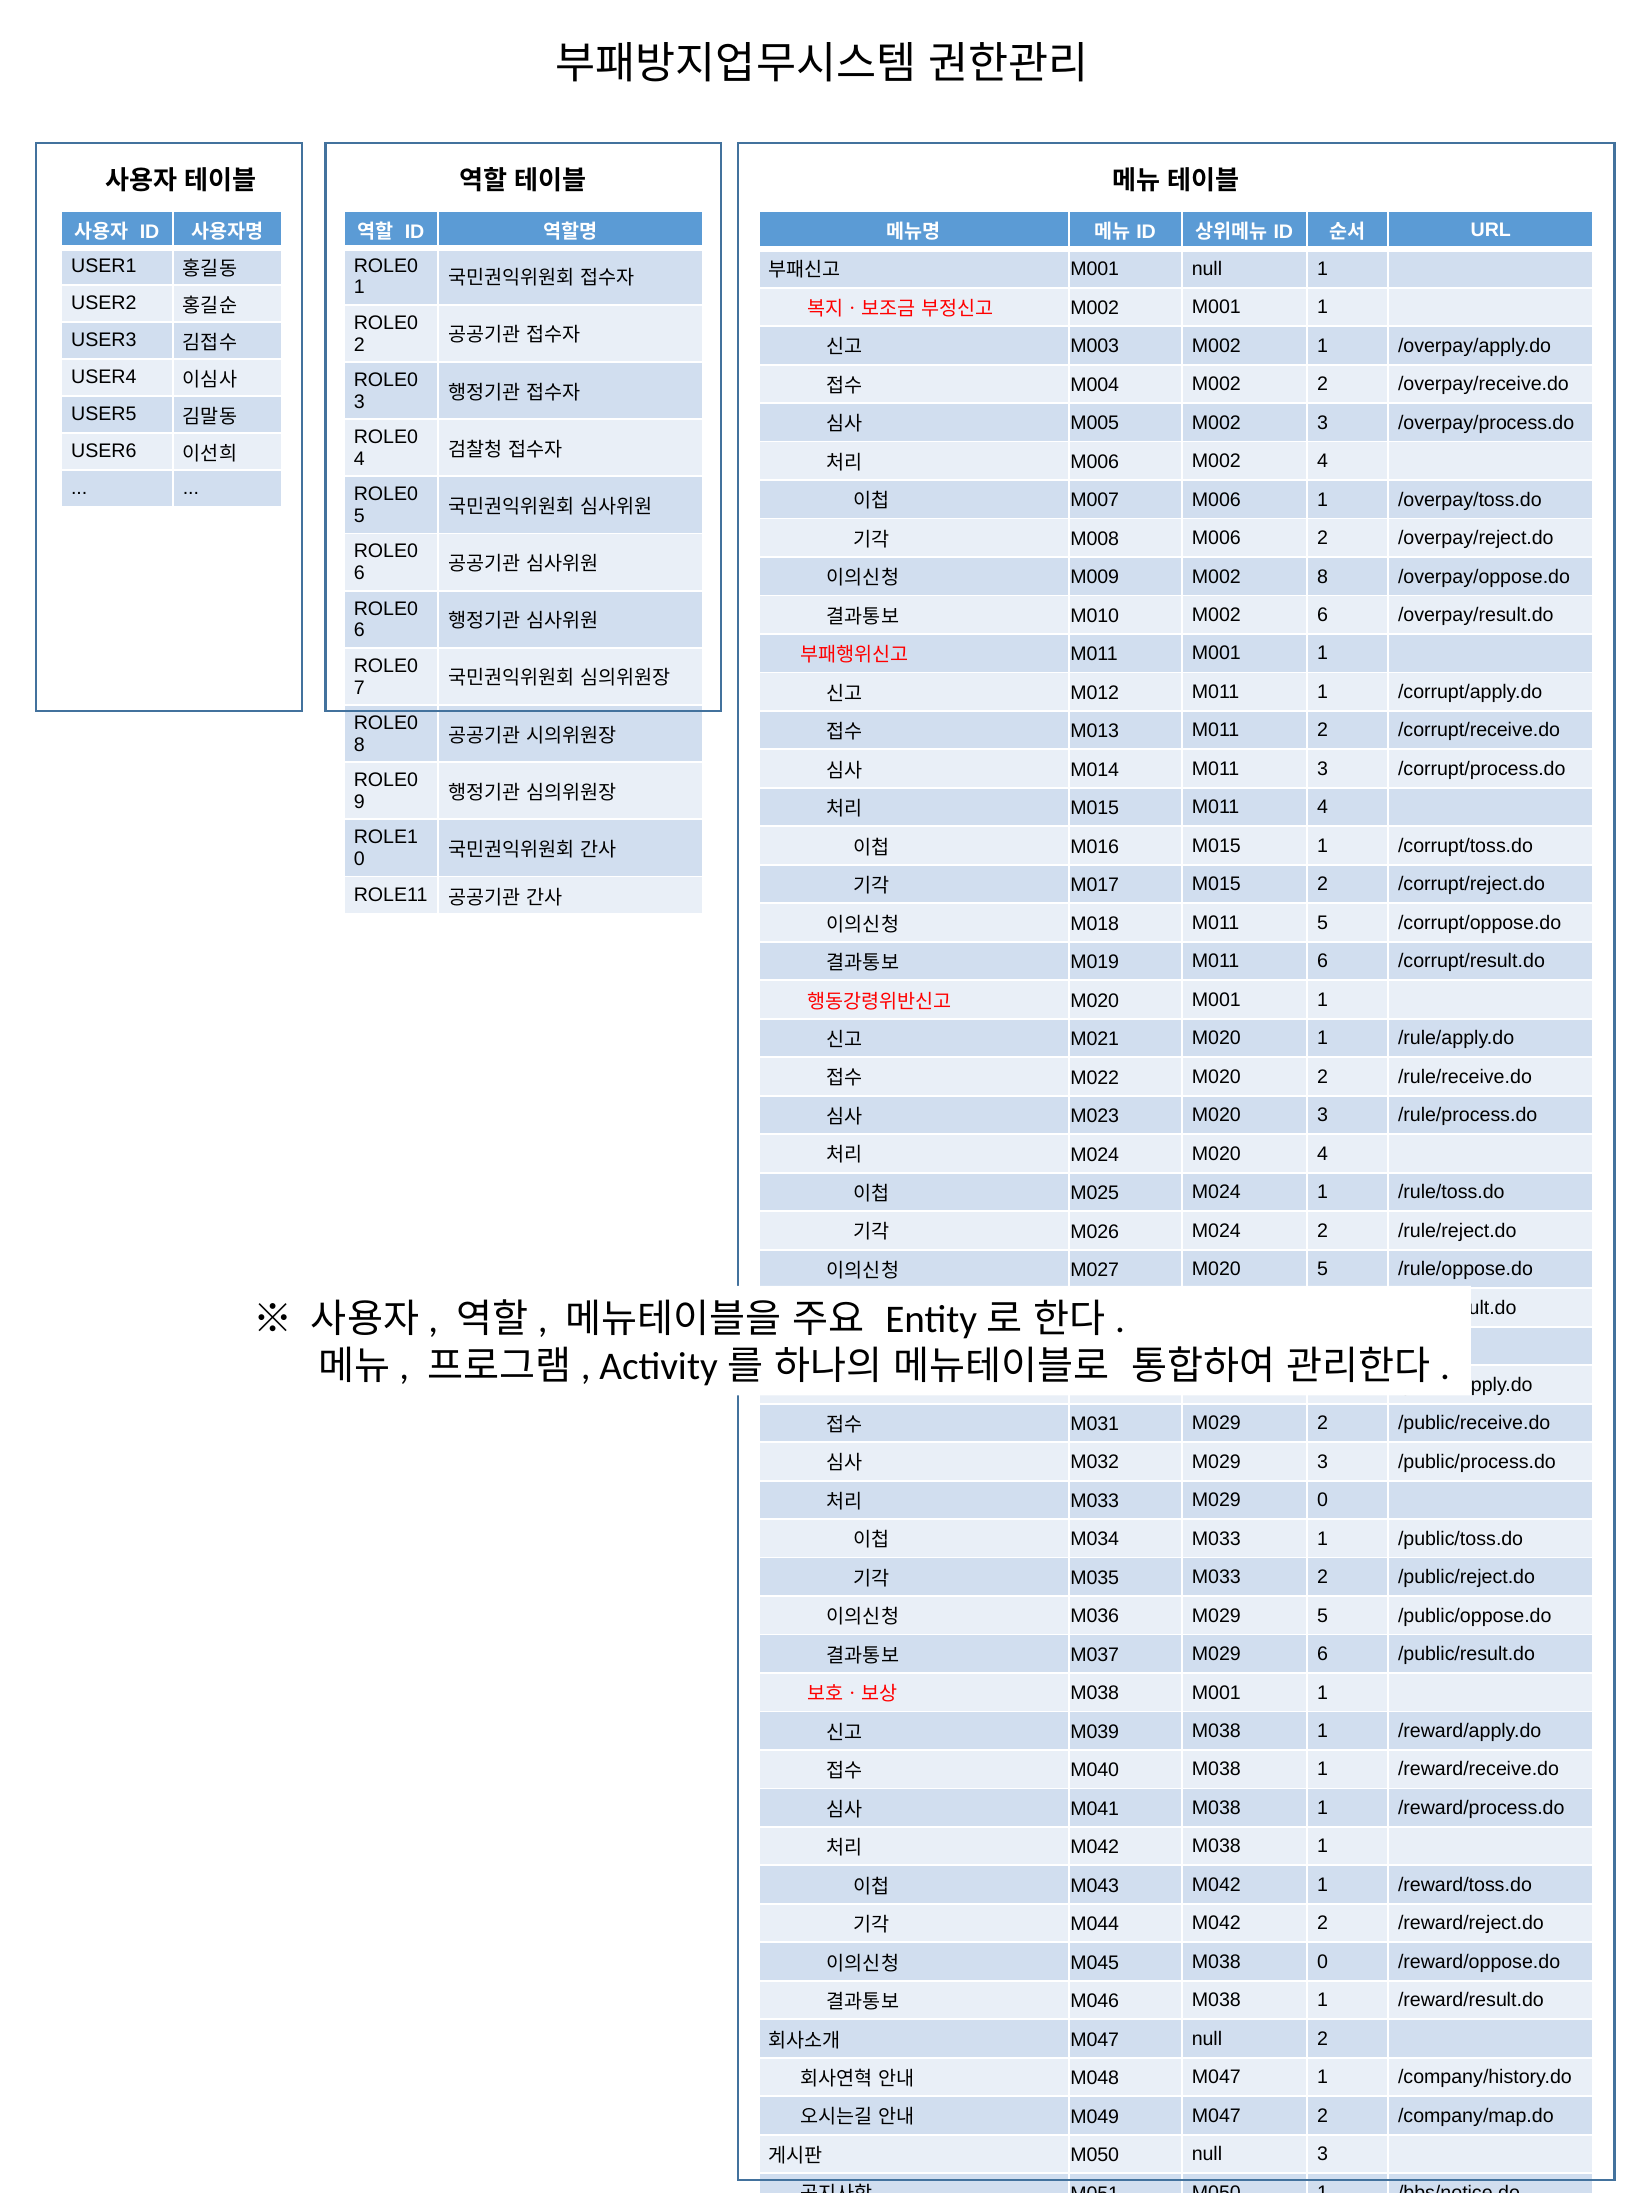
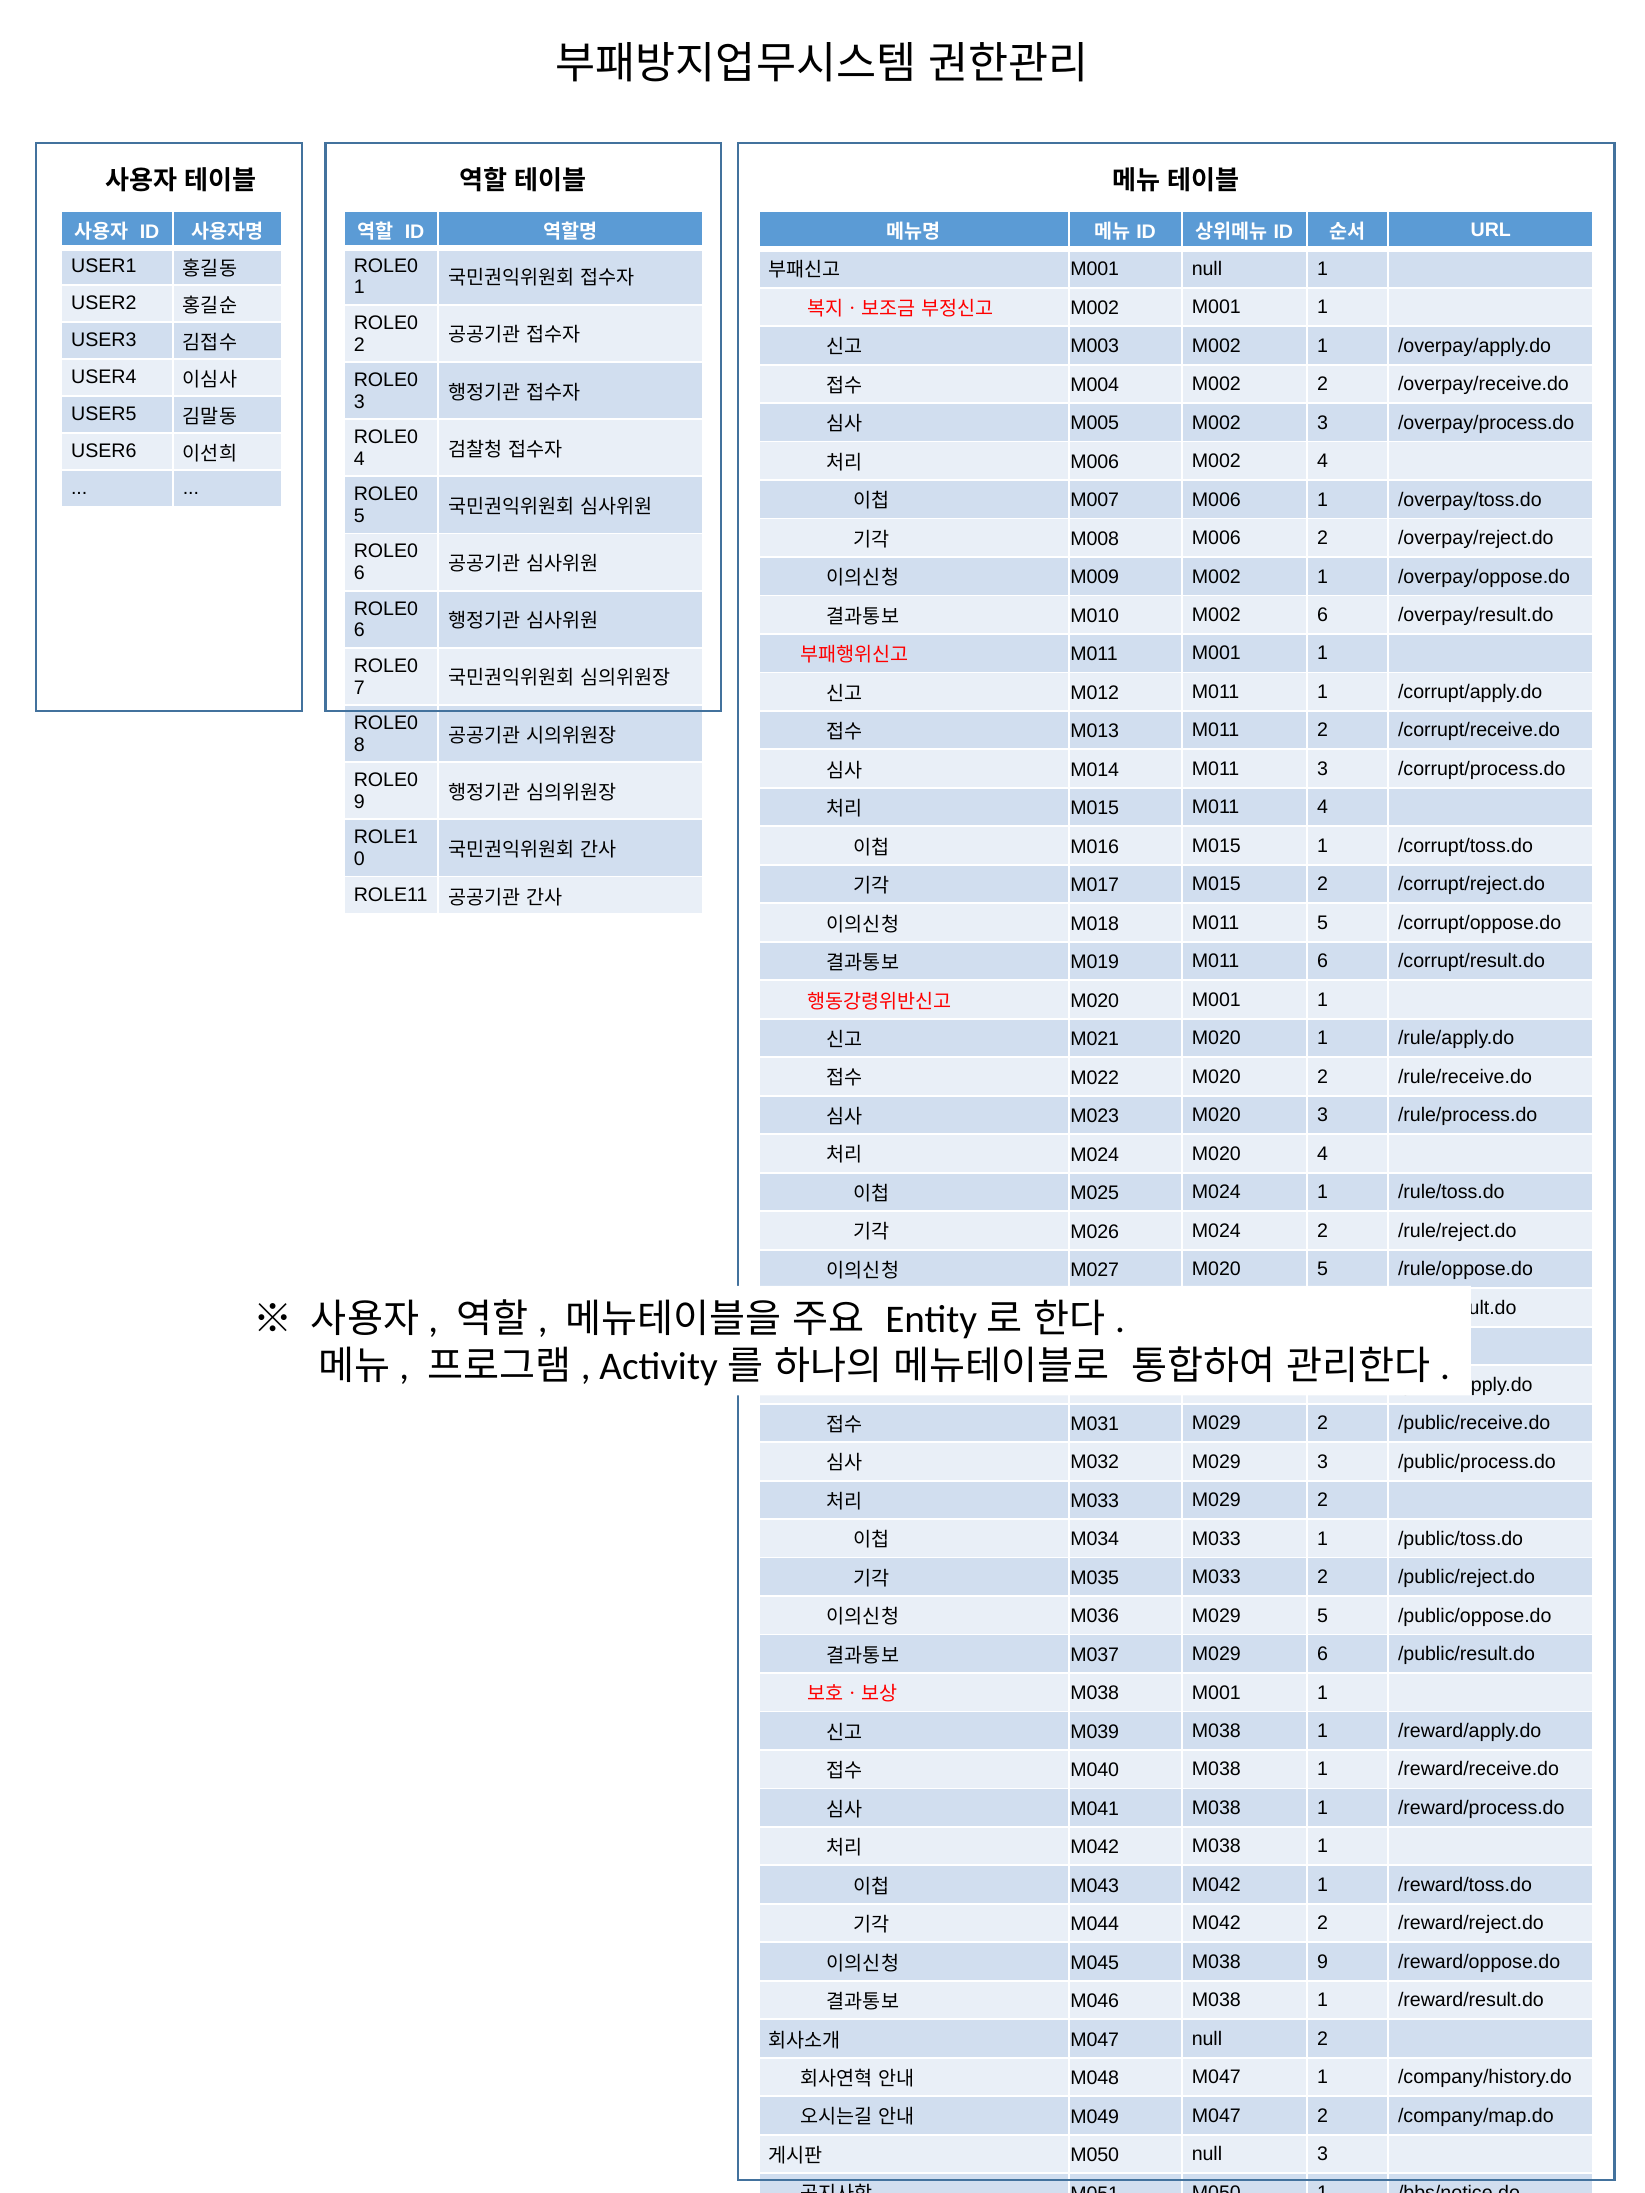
M009 M002 8: 8 -> 1
M033 M029 0: 0 -> 2
M038 0: 0 -> 9
